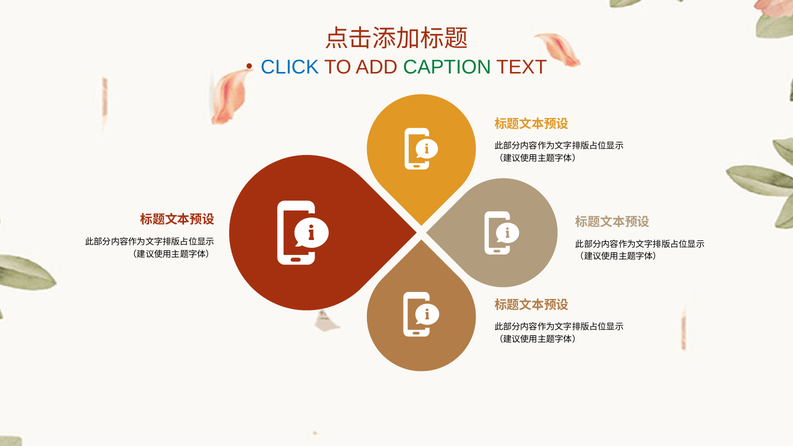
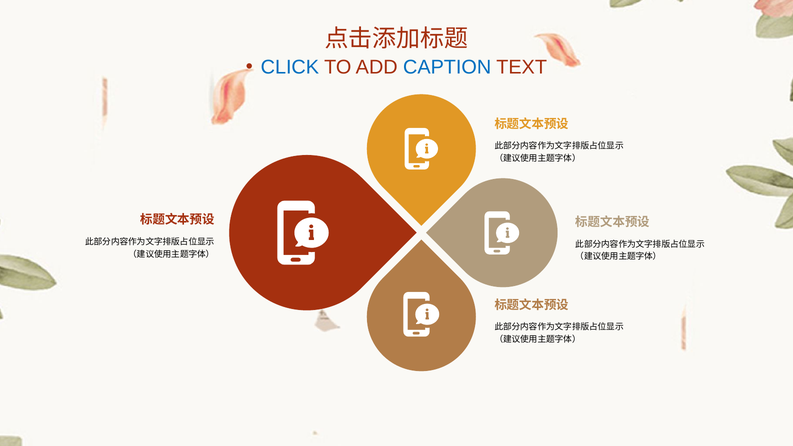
CAPTION colour: green -> blue
